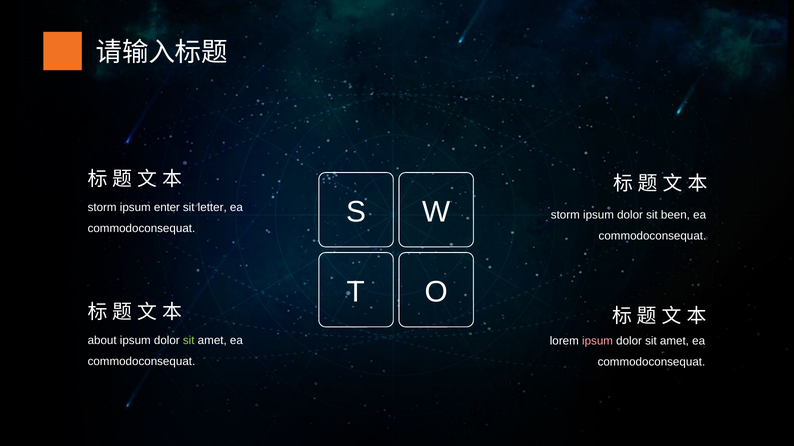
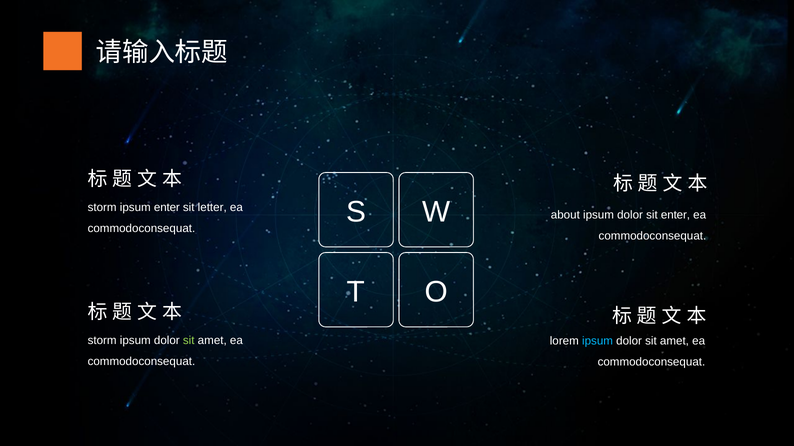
storm at (565, 215): storm -> about
sit been: been -> enter
about at (102, 341): about -> storm
ipsum at (598, 342) colour: pink -> light blue
